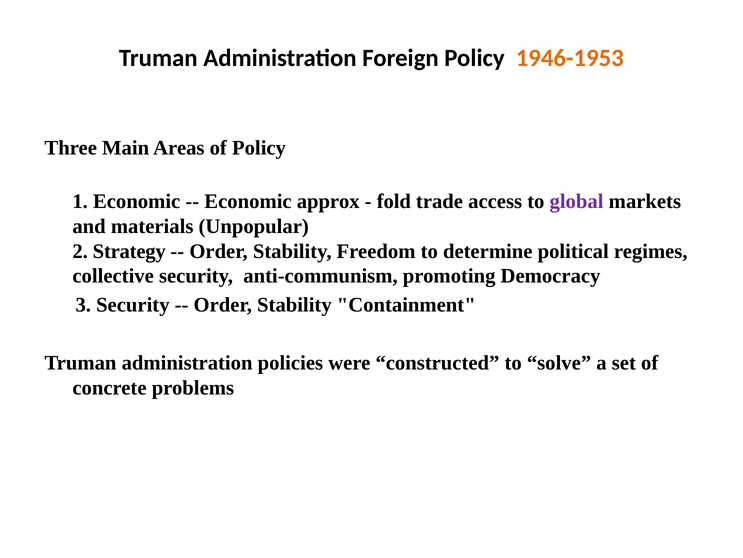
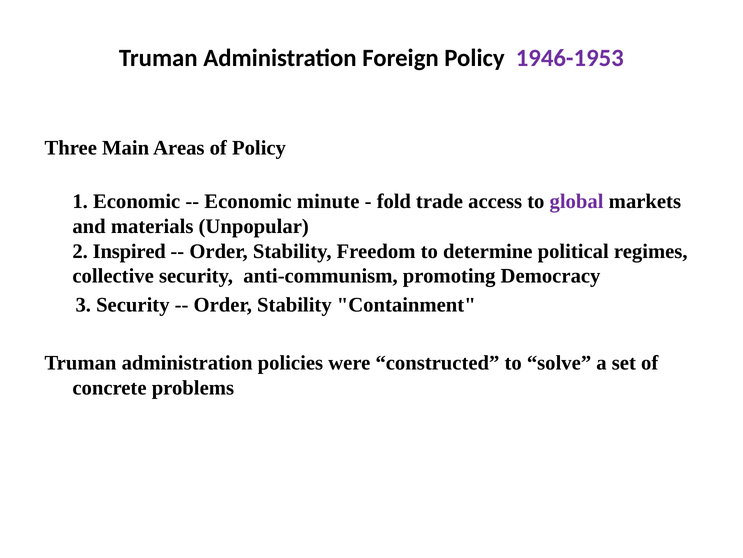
1946-1953 colour: orange -> purple
approx: approx -> minute
Strategy: Strategy -> Inspired
